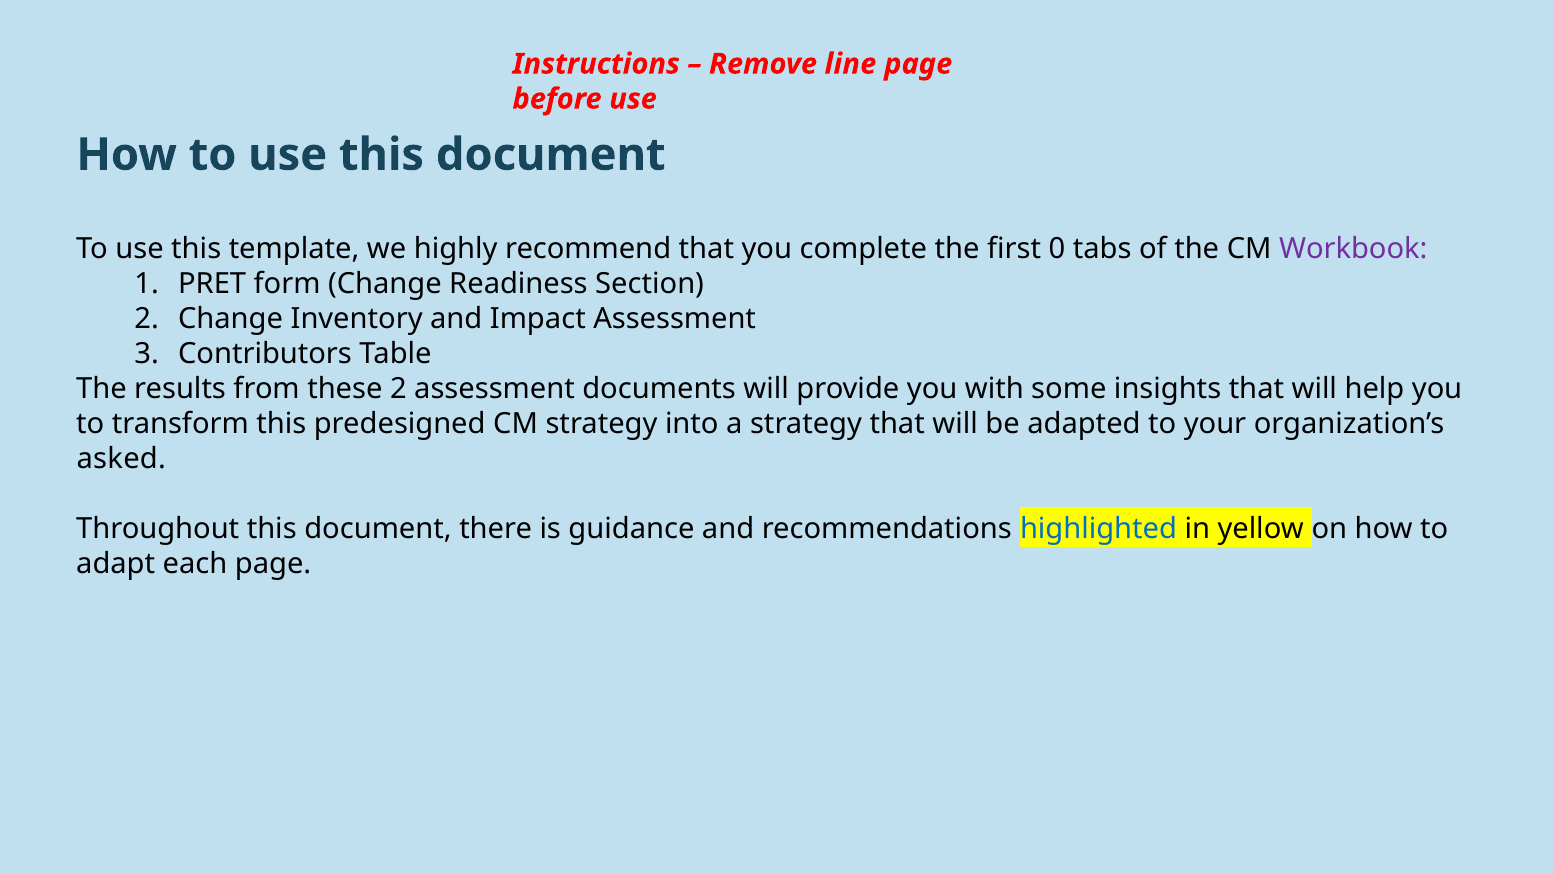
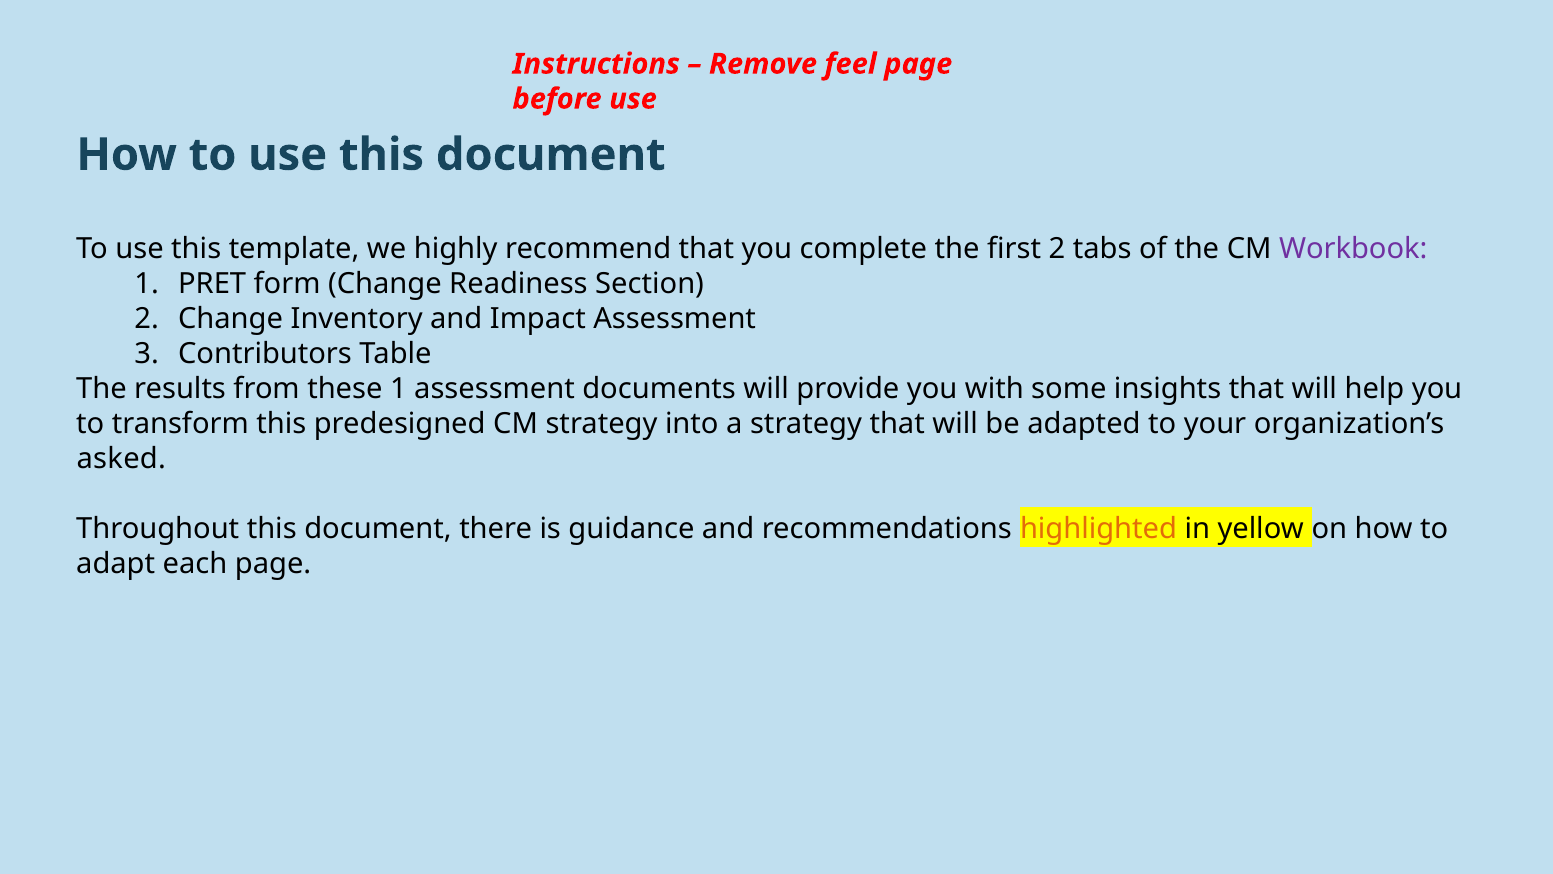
line: line -> feel
first 0: 0 -> 2
these 2: 2 -> 1
highlighted colour: blue -> orange
